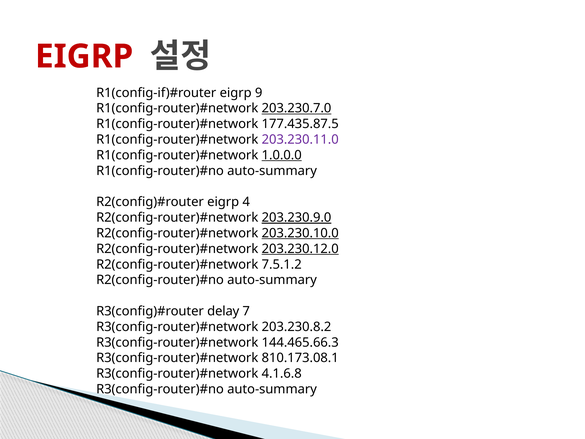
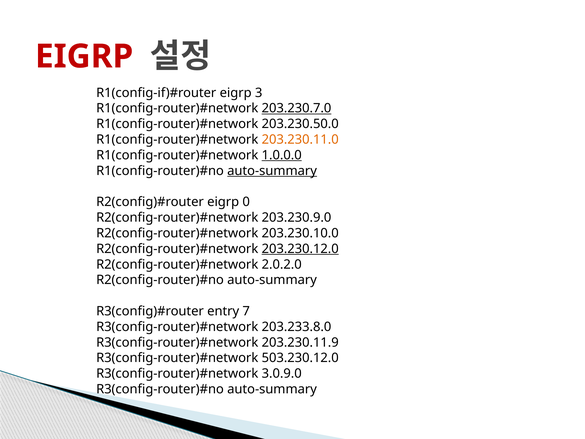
9: 9 -> 3
177.435.87.5: 177.435.87.5 -> 203.230.50.0
203.230.11.0 colour: purple -> orange
auto-summary at (272, 171) underline: none -> present
4: 4 -> 0
203.230.9.0 underline: present -> none
203.230.10.0 underline: present -> none
7.5.1.2: 7.5.1.2 -> 2.0.2.0
delay: delay -> entry
203.230.8.2: 203.230.8.2 -> 203.233.8.0
144.465.66.3: 144.465.66.3 -> 203.230.11.9
810.173.08.1: 810.173.08.1 -> 503.230.12.0
4.1.6.8: 4.1.6.8 -> 3.0.9.0
